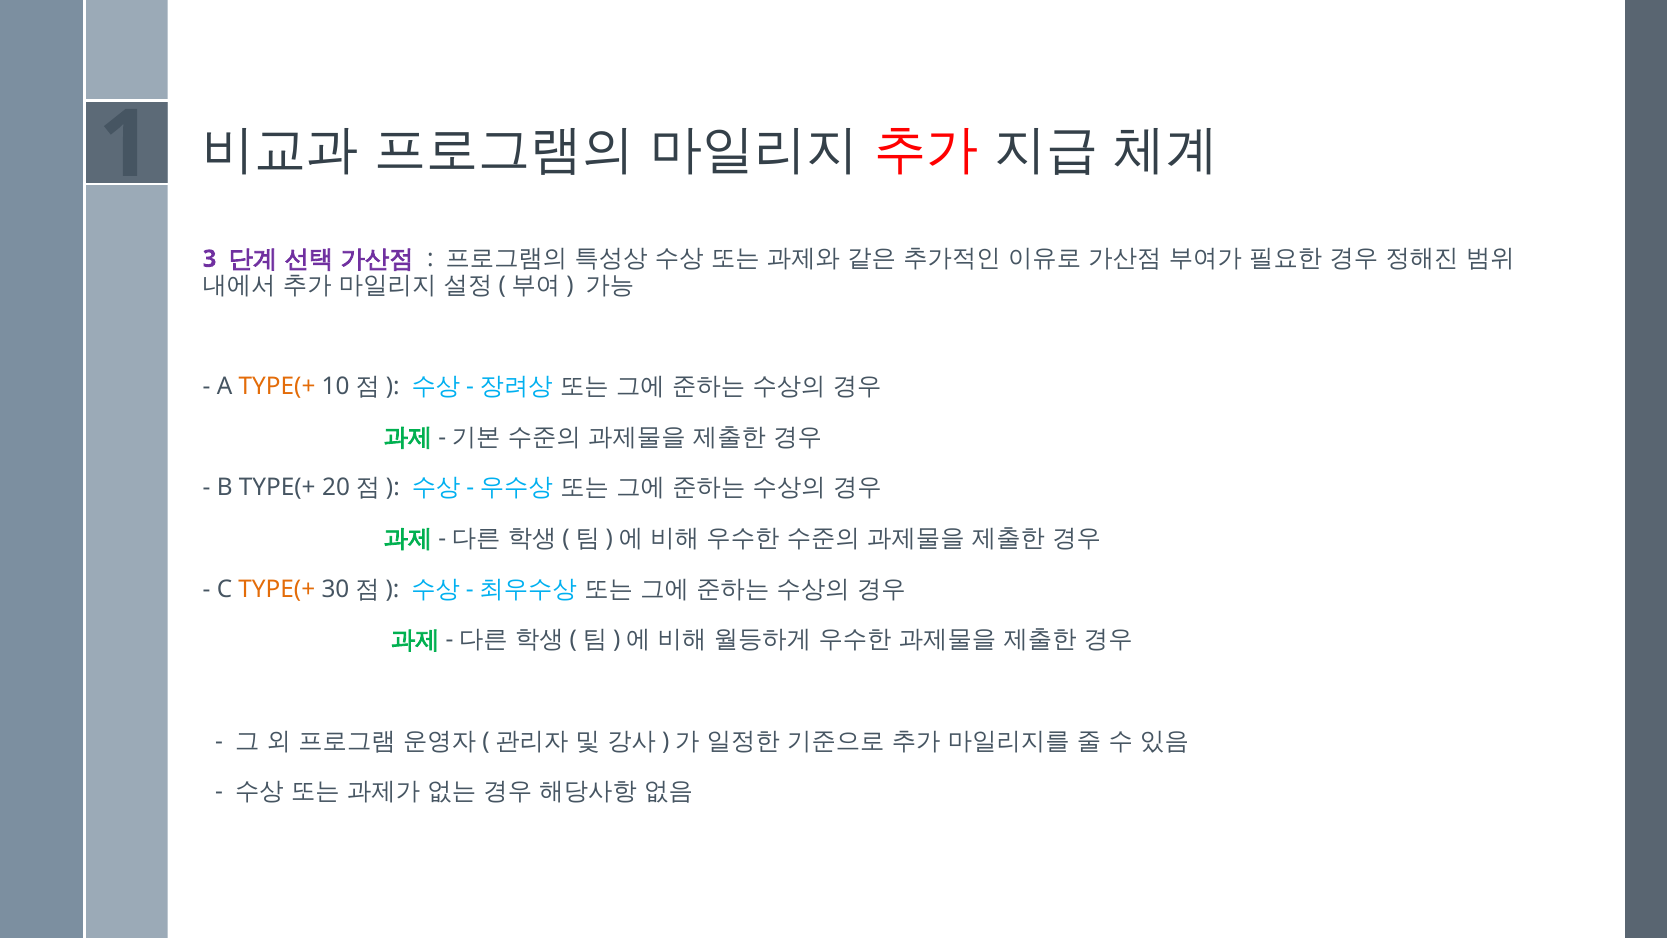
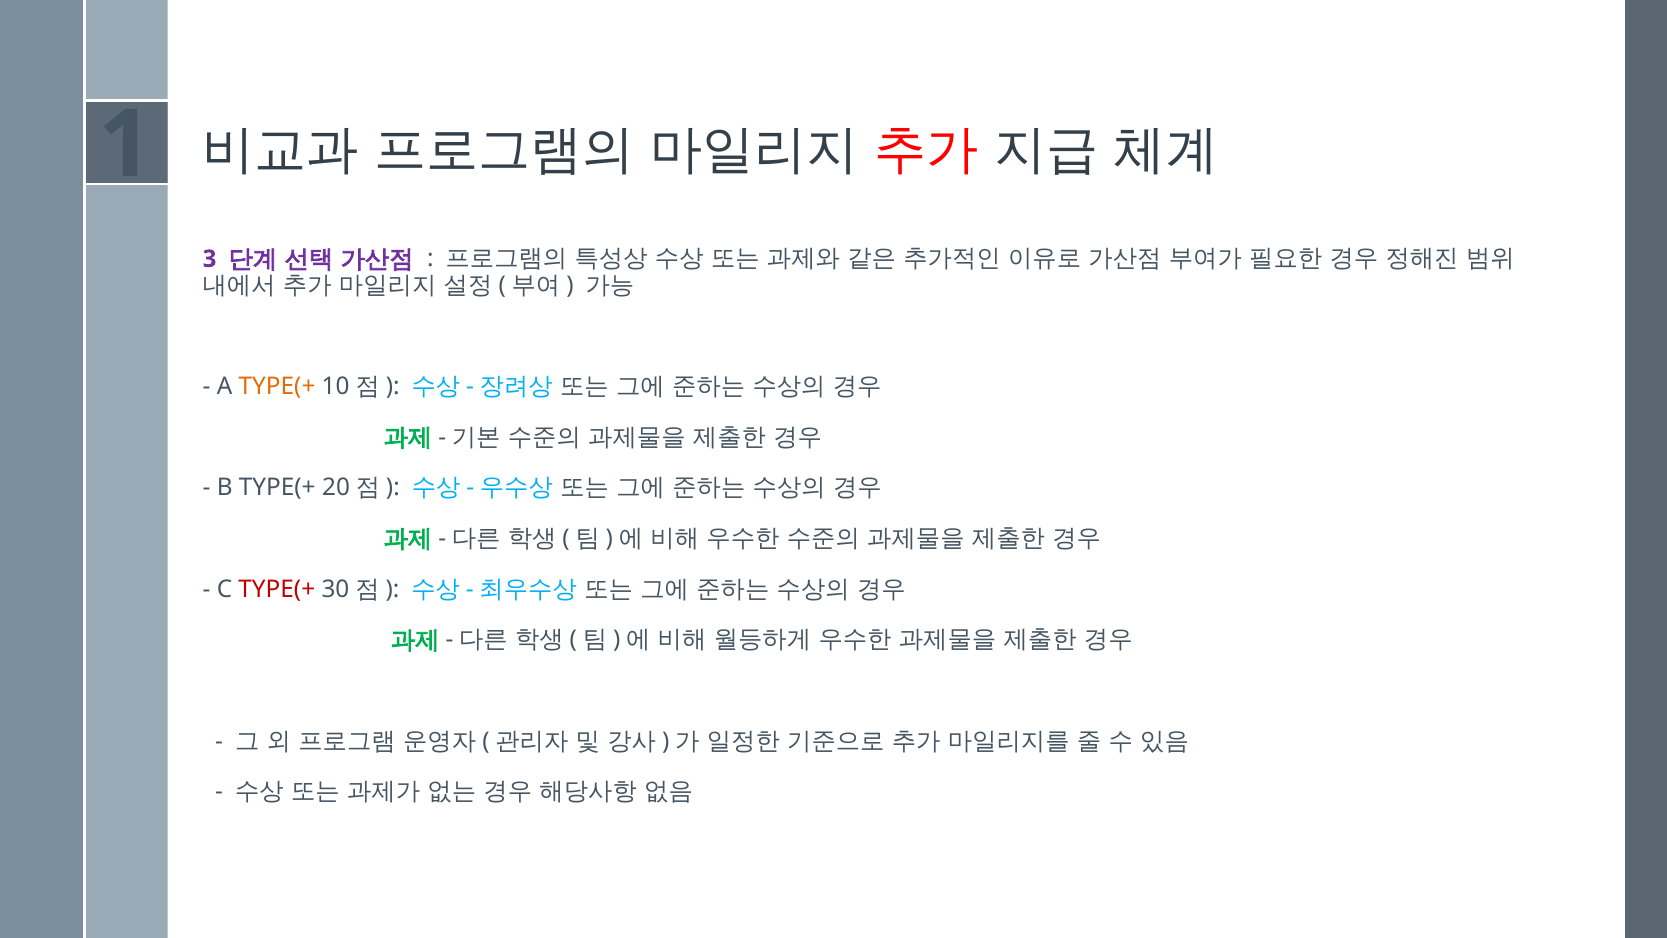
TYPE(+ at (277, 589) colour: orange -> red
